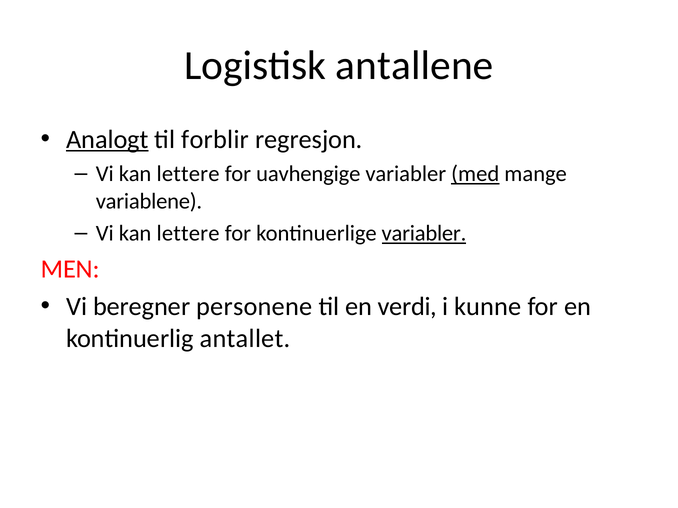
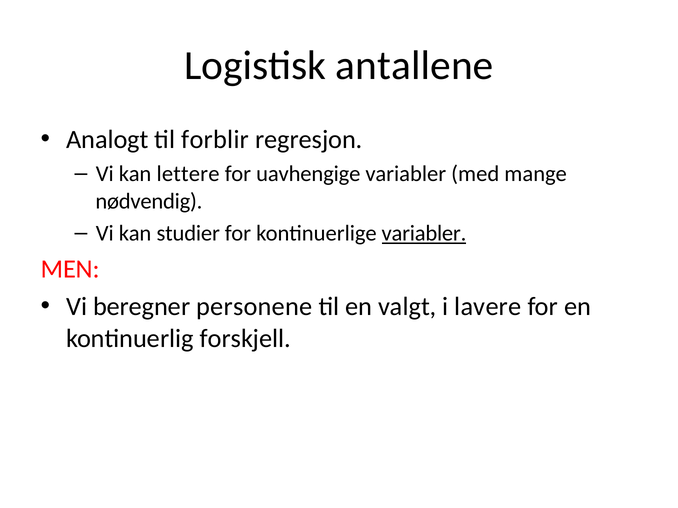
Analogt underline: present -> none
med underline: present -> none
variablene: variablene -> nødvendig
lettere at (188, 234): lettere -> studier
verdi: verdi -> valgt
kunne: kunne -> lavere
antallet: antallet -> forskjell
